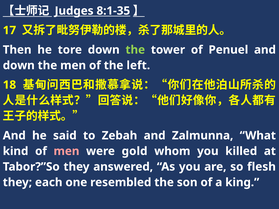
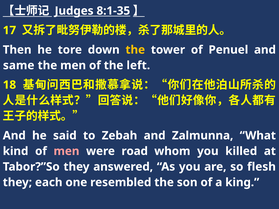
the at (135, 50) colour: light green -> yellow
down at (19, 65): down -> same
gold: gold -> road
